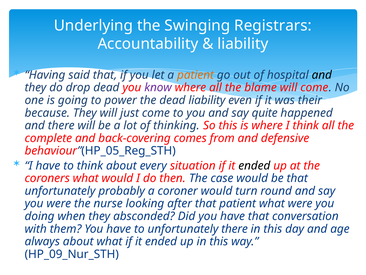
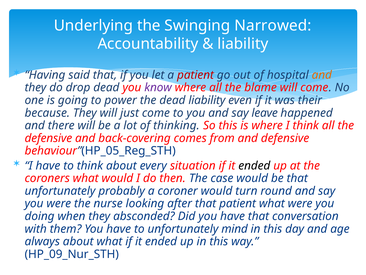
Registrars: Registrars -> Narrowed
patient at (196, 75) colour: orange -> red
and at (322, 75) colour: black -> orange
quite: quite -> leave
complete at (48, 138): complete -> defensive
unfortunately there: there -> mind
